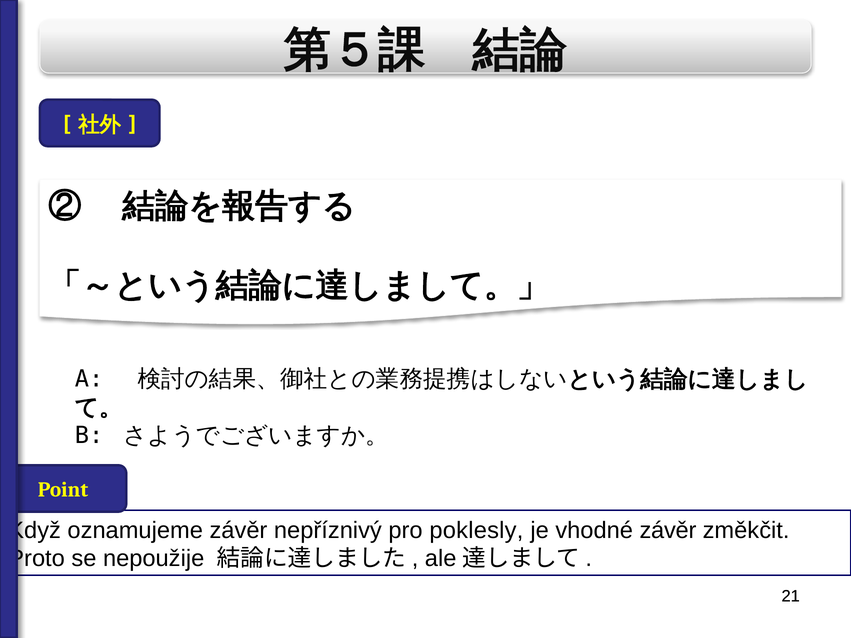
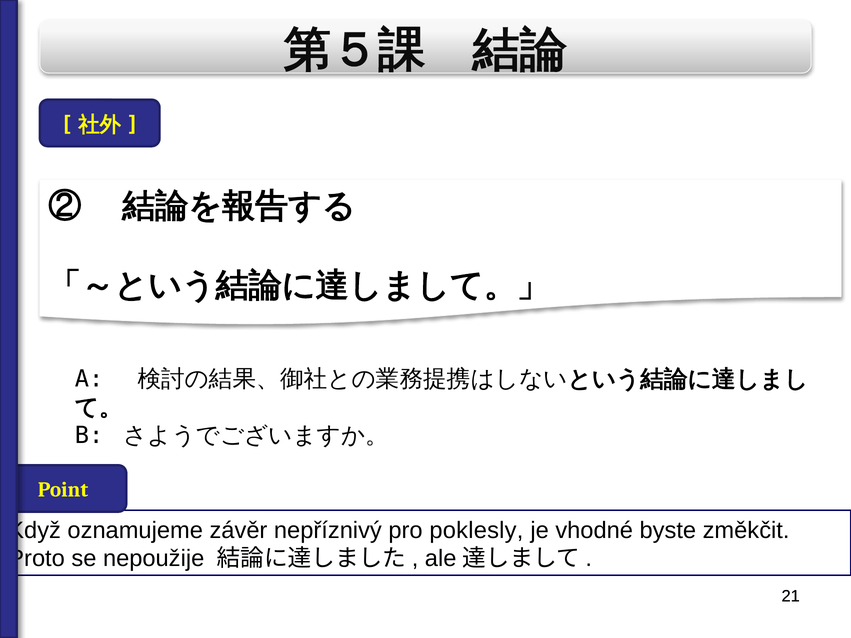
vhodné závěr: závěr -> byste
